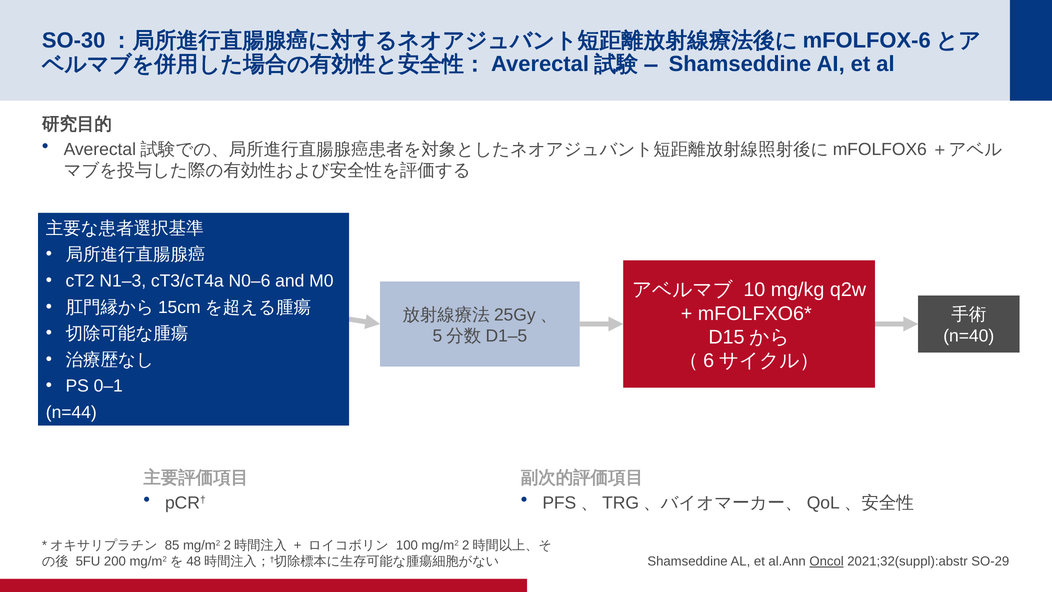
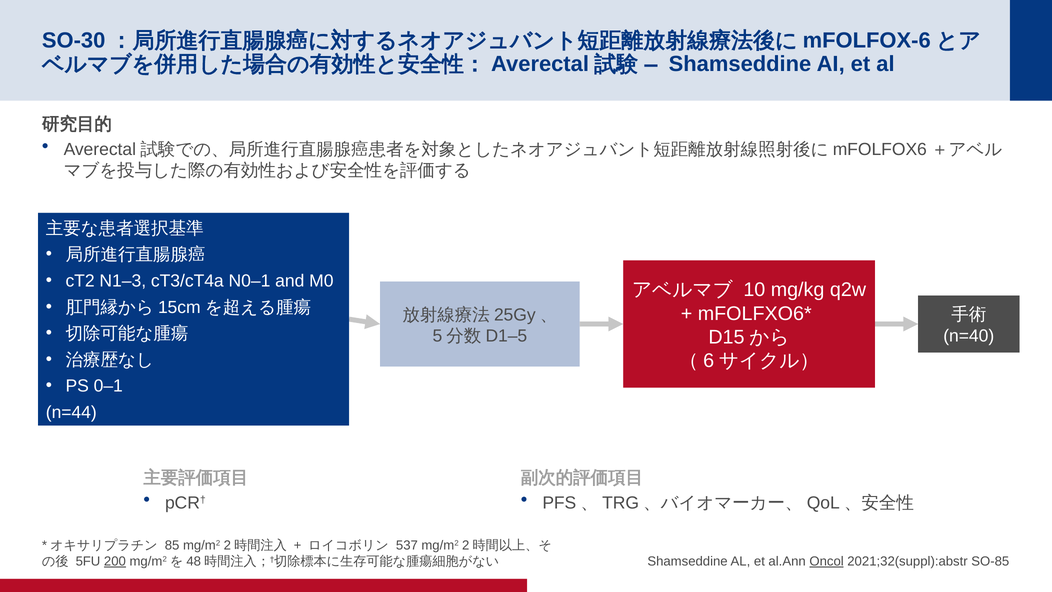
N0–6: N0–6 -> N0–1
100: 100 -> 537
200 underline: none -> present
SO-29: SO-29 -> SO-85
